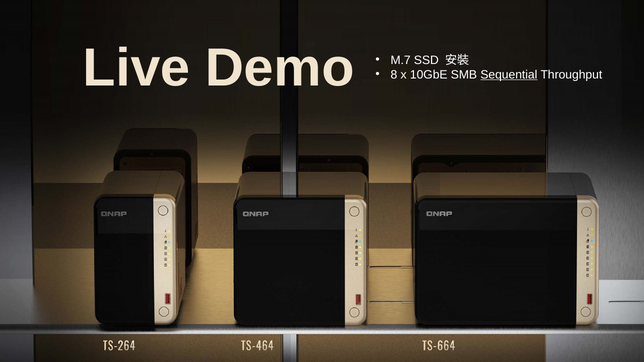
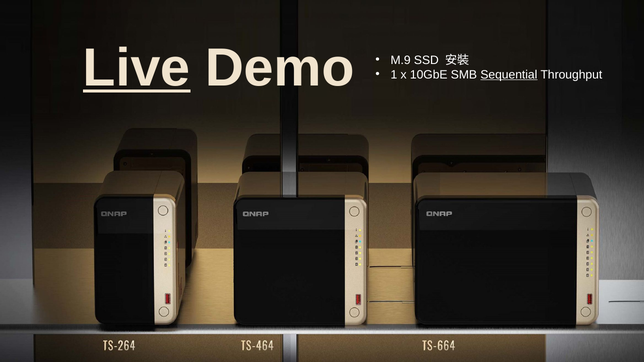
Live underline: none -> present
M.7: M.7 -> M.9
8: 8 -> 1
